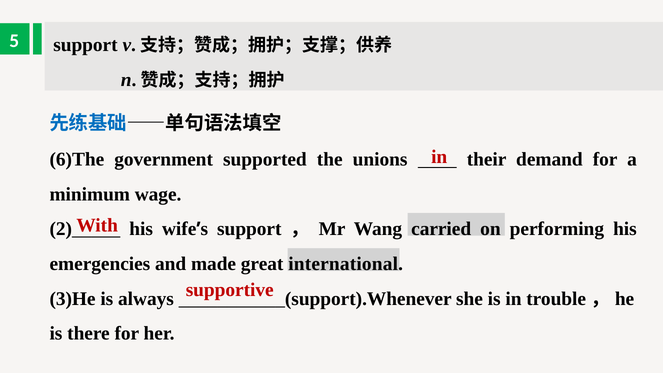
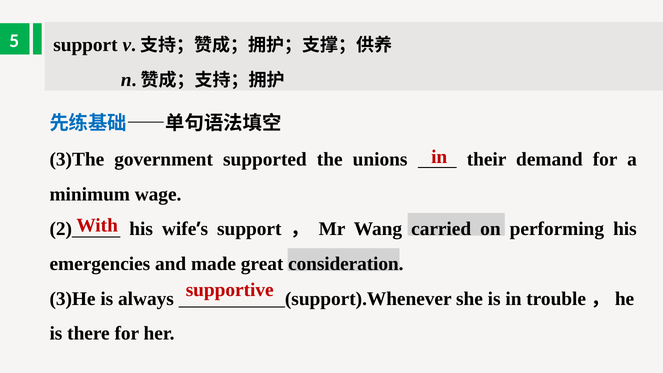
6)The: 6)The -> 3)The
international: international -> consideration
